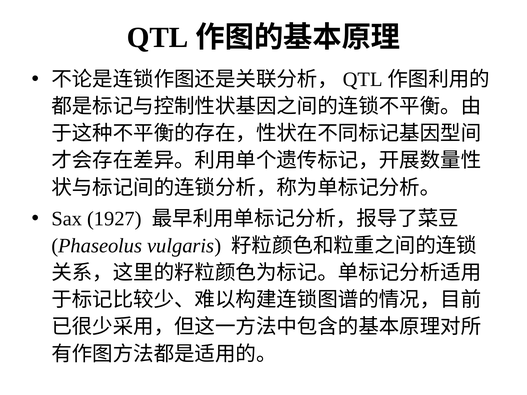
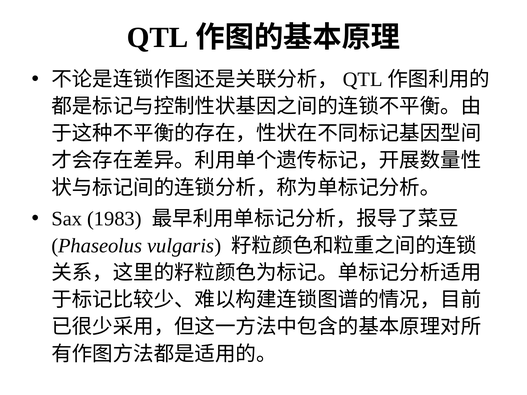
1927: 1927 -> 1983
